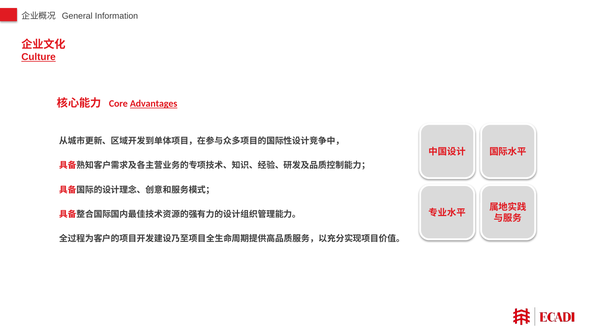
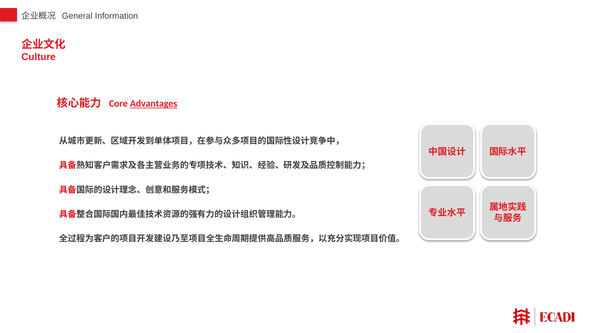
Culture underline: present -> none
